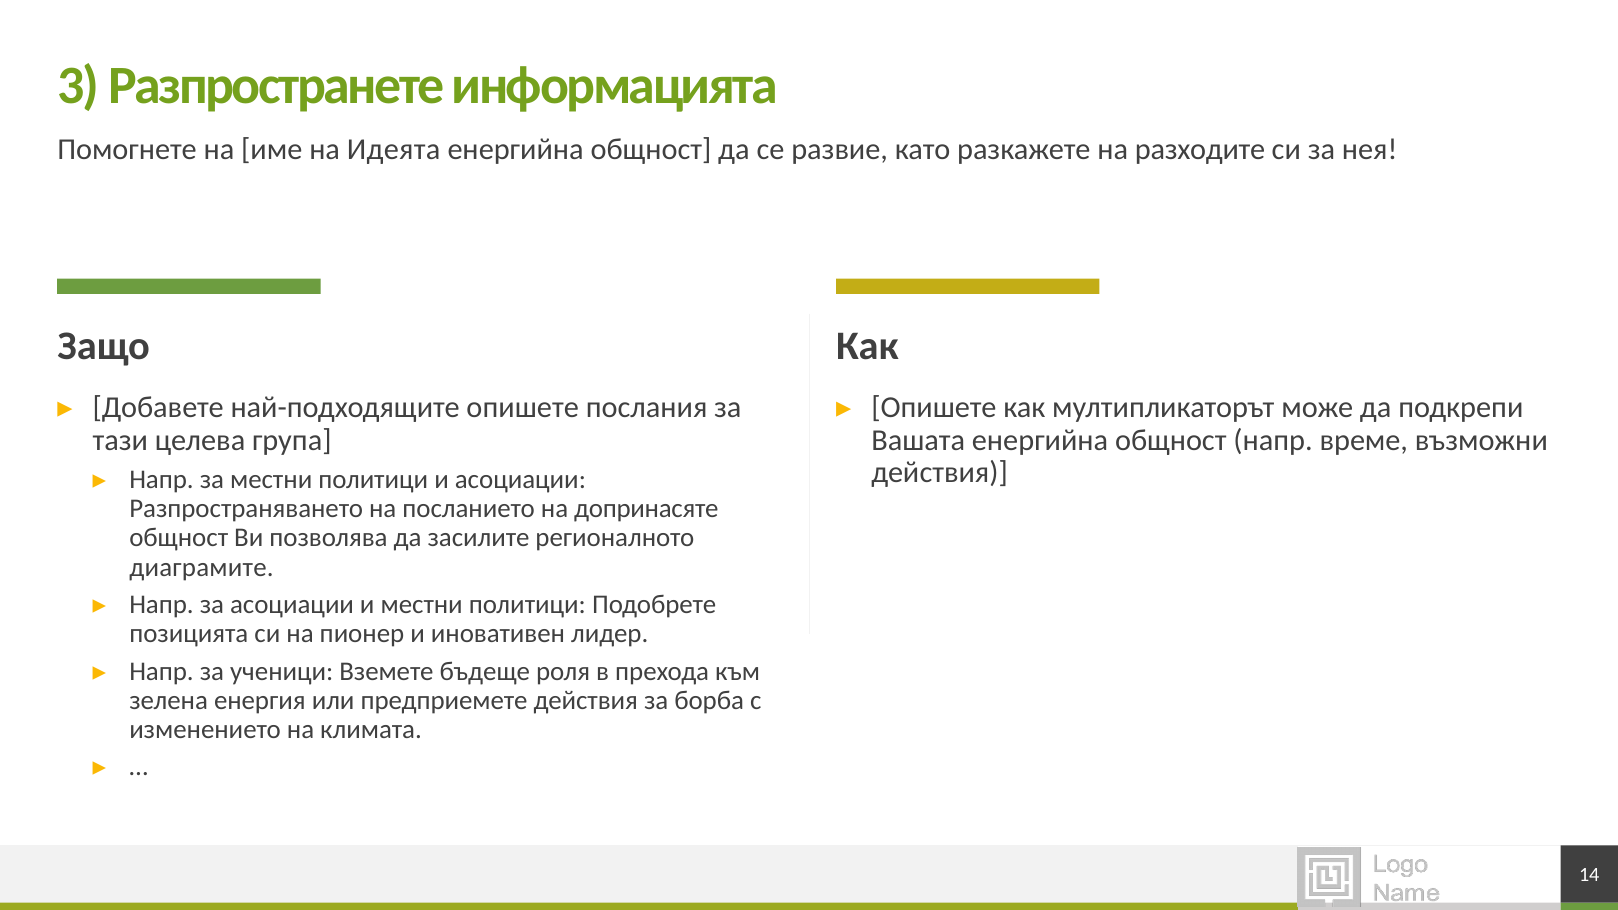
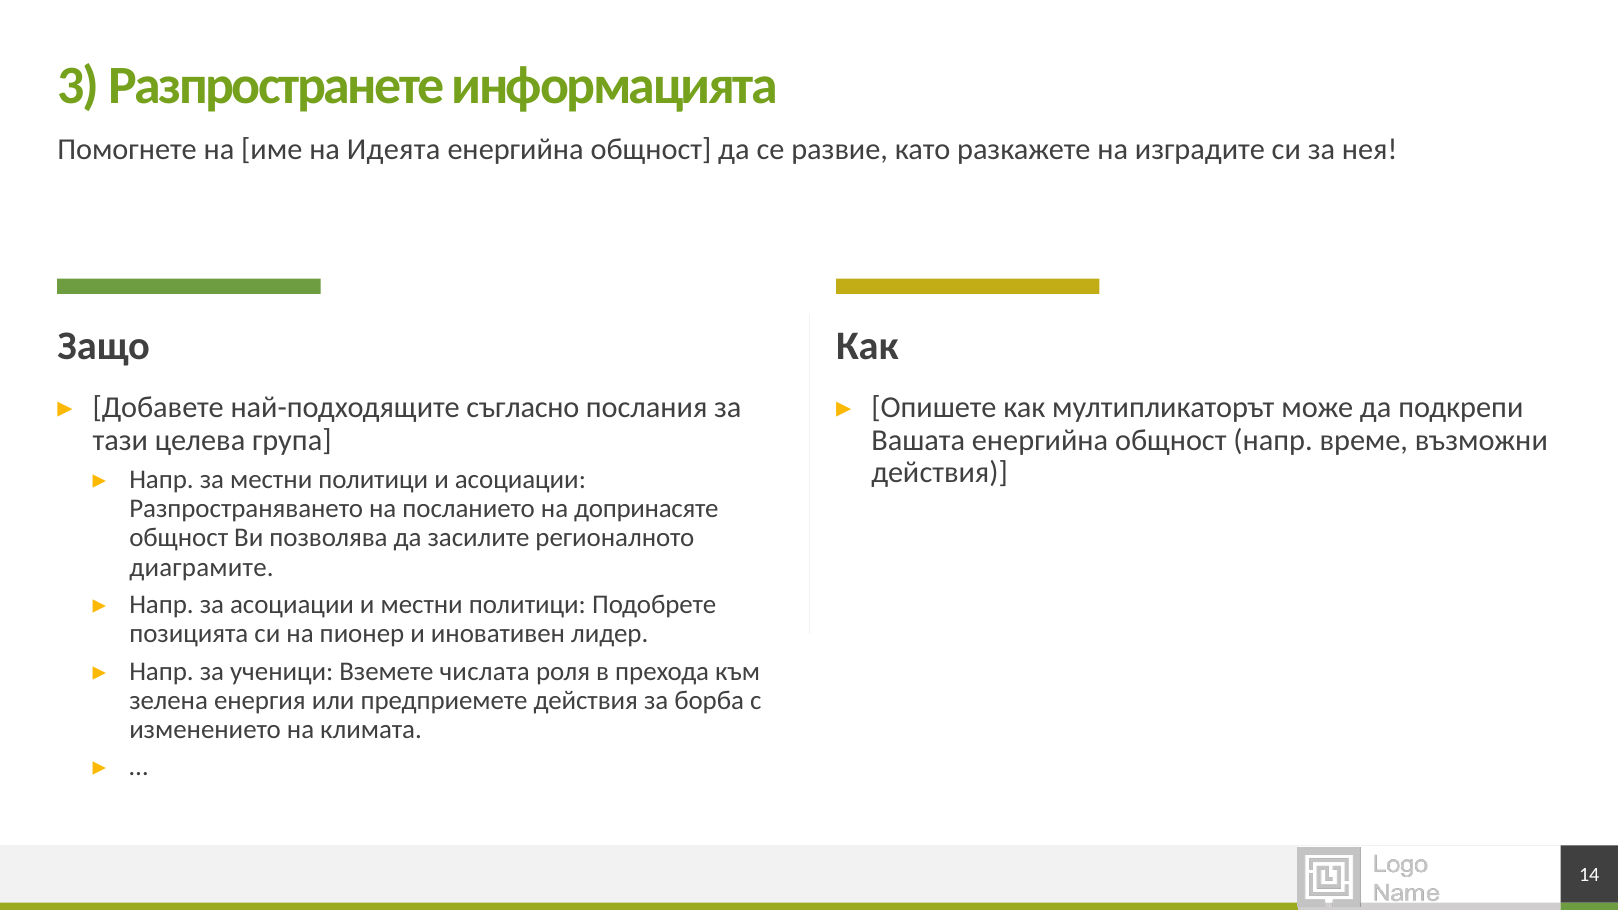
разходите: разходите -> изградите
най-подходящите опишете: опишете -> съгласно
бъдеще: бъдеще -> числата
